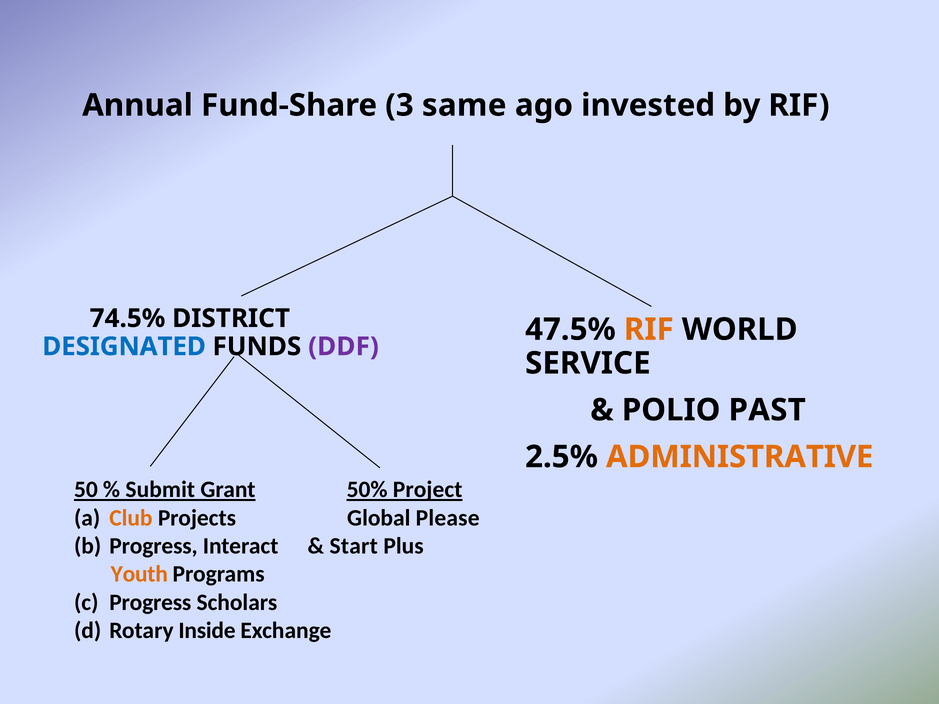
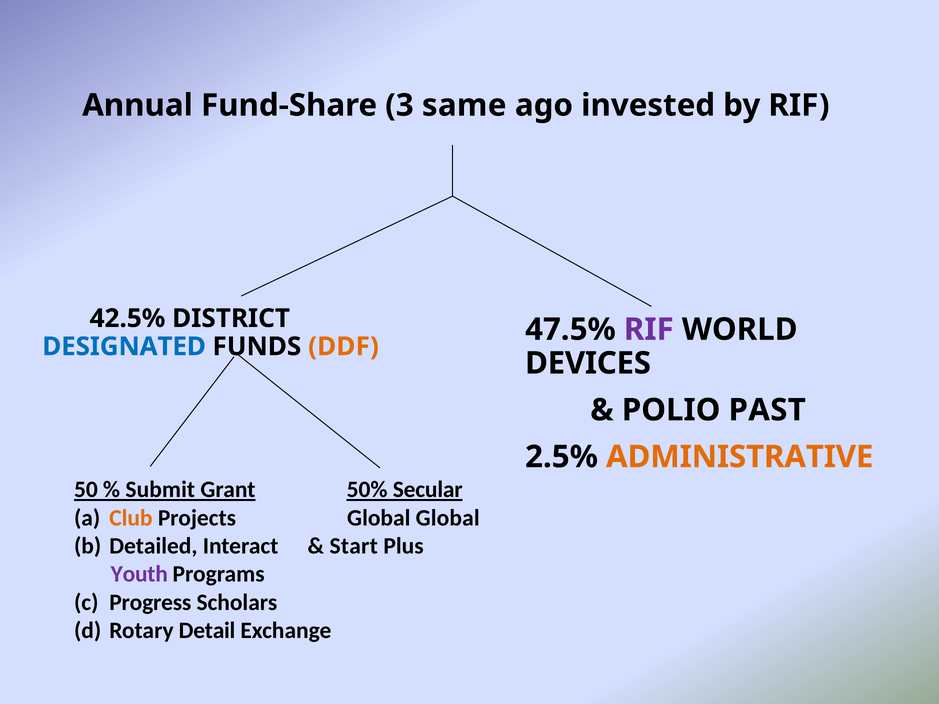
74.5%: 74.5% -> 42.5%
DDF colour: purple -> orange
RIF at (649, 330) colour: orange -> purple
SERVICE: SERVICE -> DEVICES
Project: Project -> Secular
Global Please: Please -> Global
Progress at (153, 546): Progress -> Detailed
Youth colour: orange -> purple
Inside: Inside -> Detail
